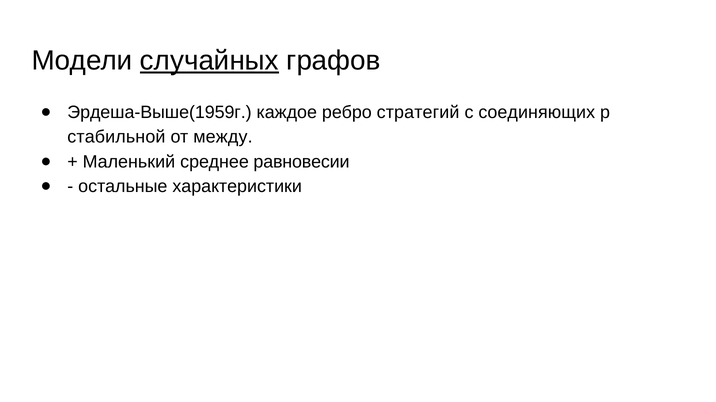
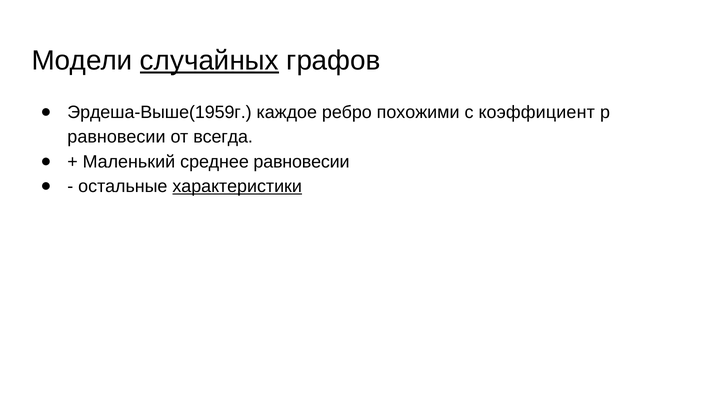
стратегий: стратегий -> похожими
соединяющих: соединяющих -> коэффициент
стабильной at (116, 137): стабильной -> равновесии
между: между -> всегда
характеристики underline: none -> present
